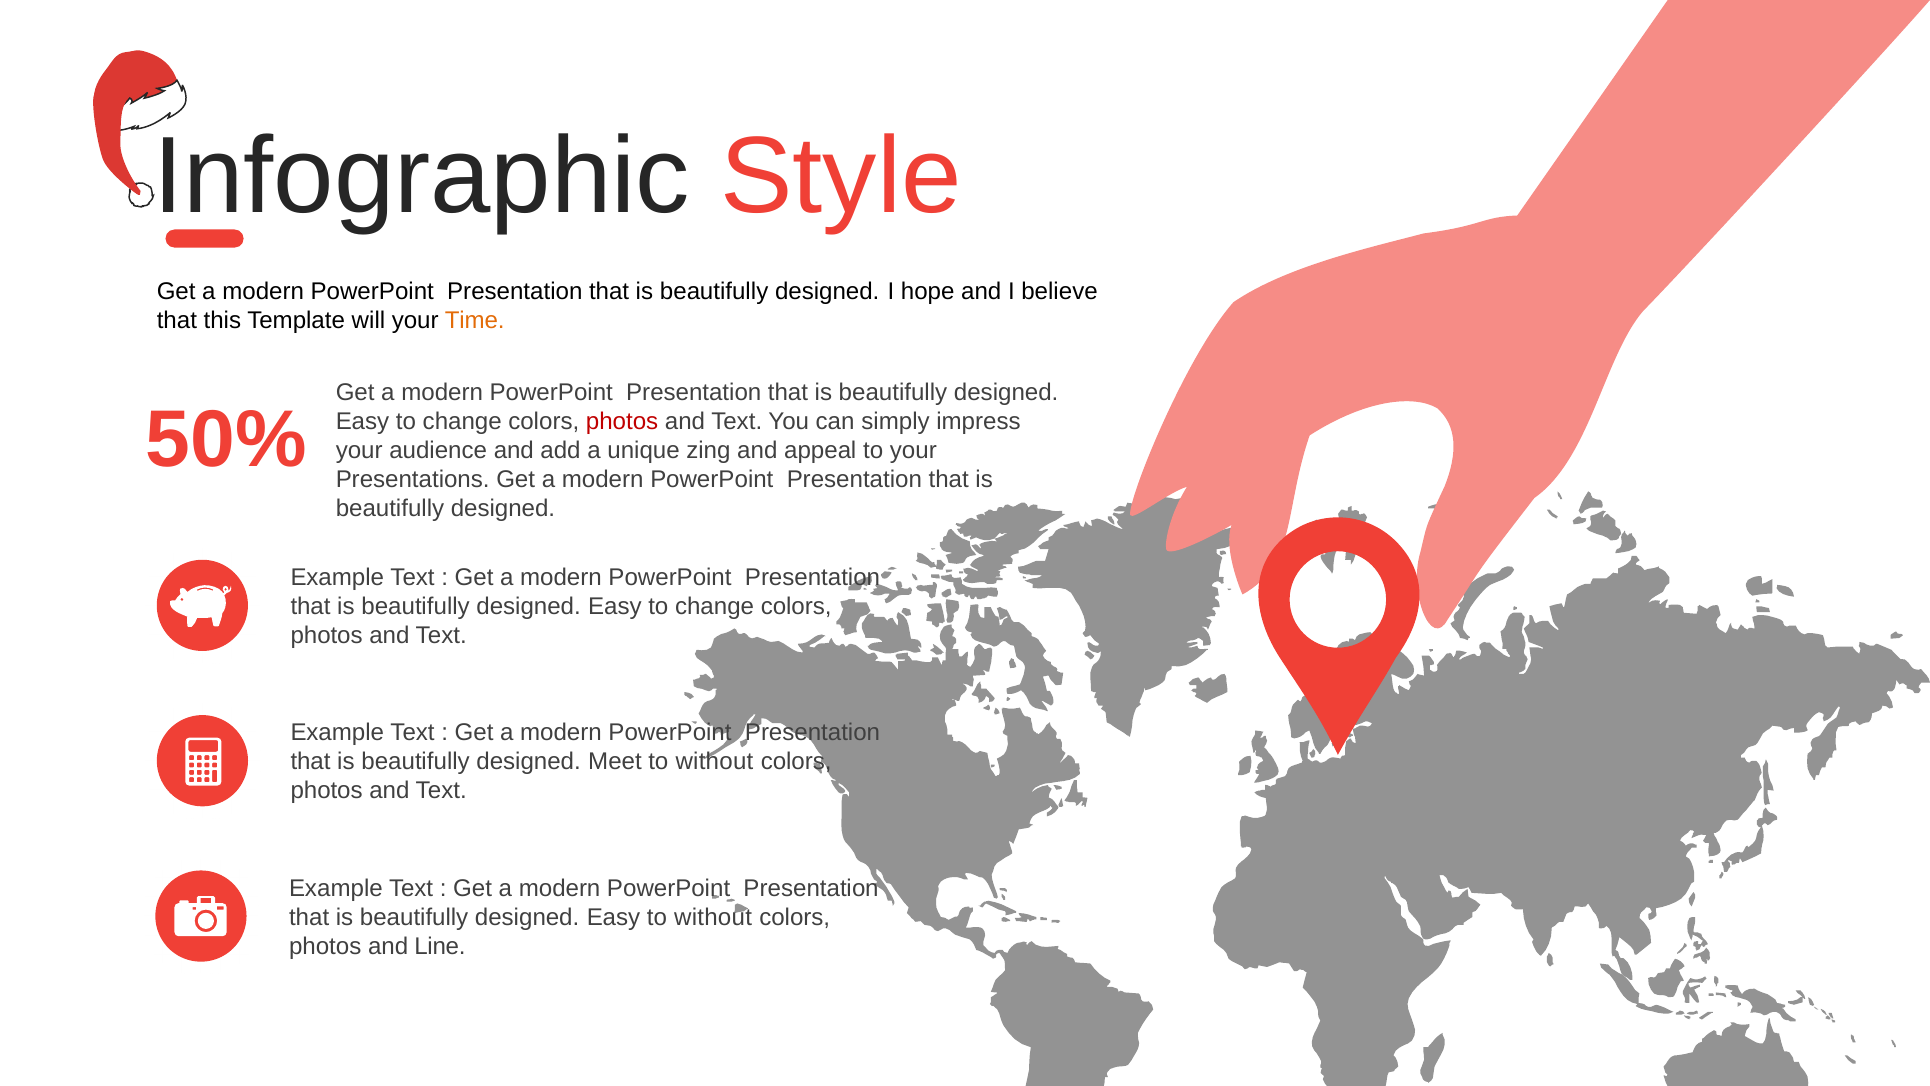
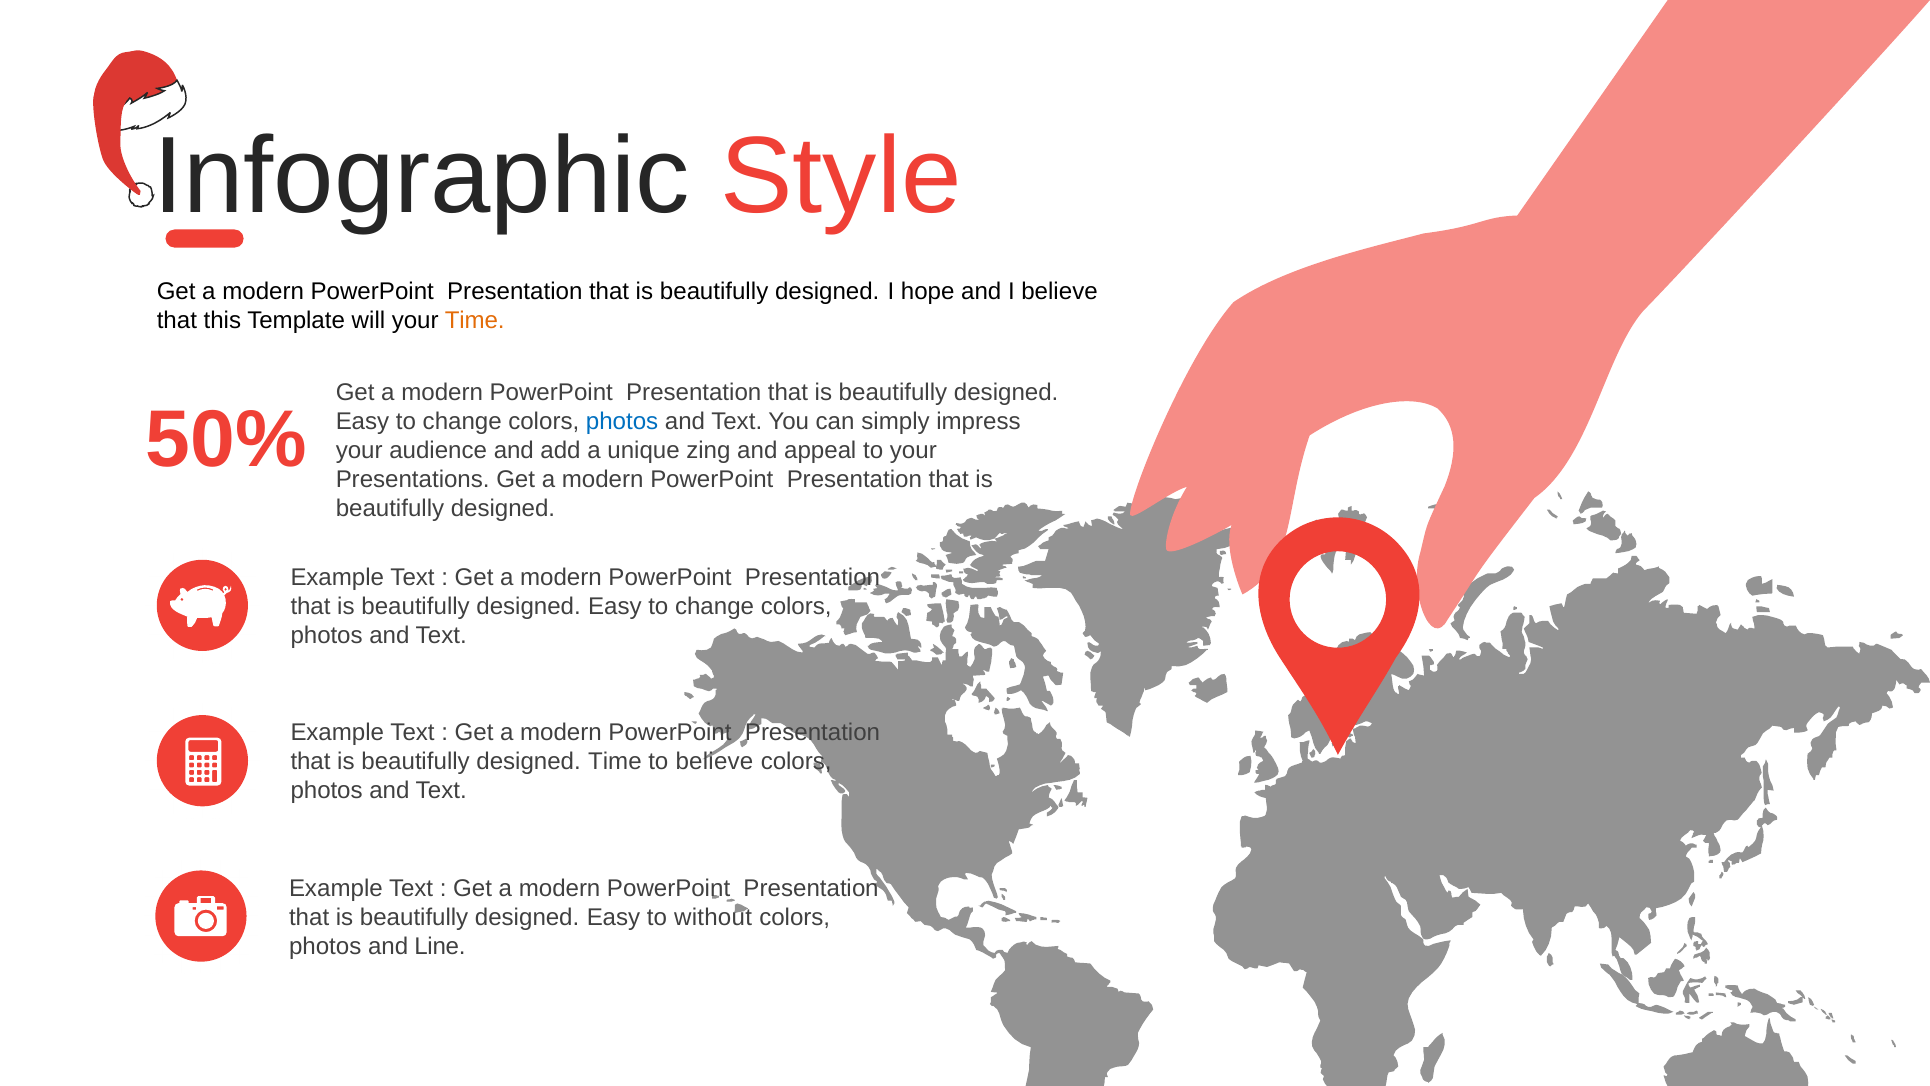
photos at (622, 422) colour: red -> blue
designed Meet: Meet -> Time
without at (714, 762): without -> believe
